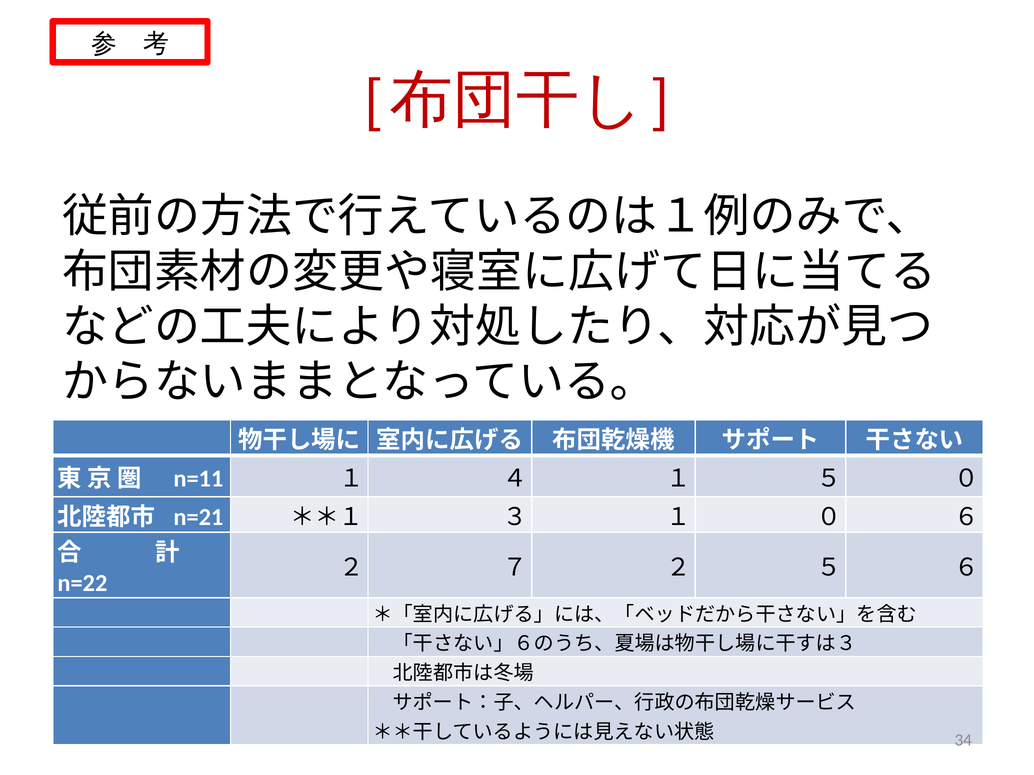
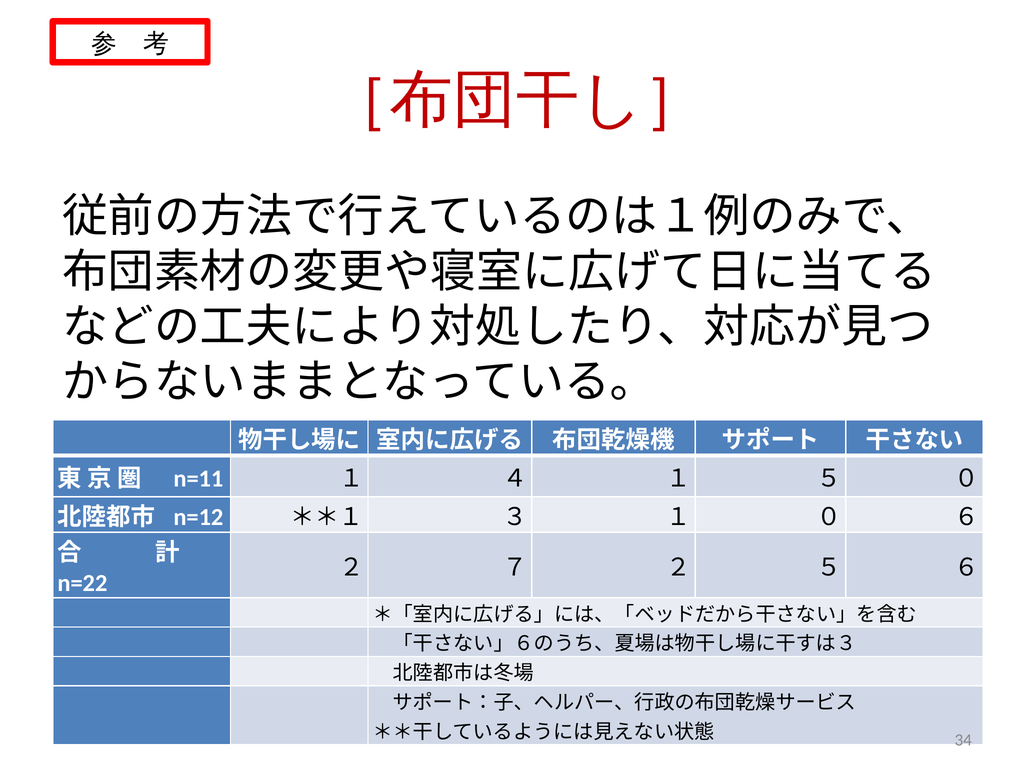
n=21: n=21 -> n=12
